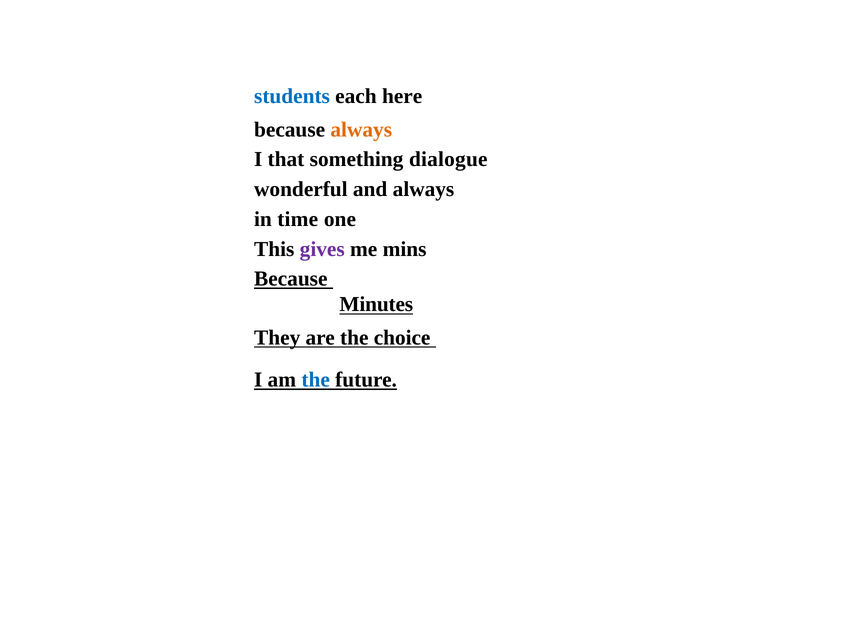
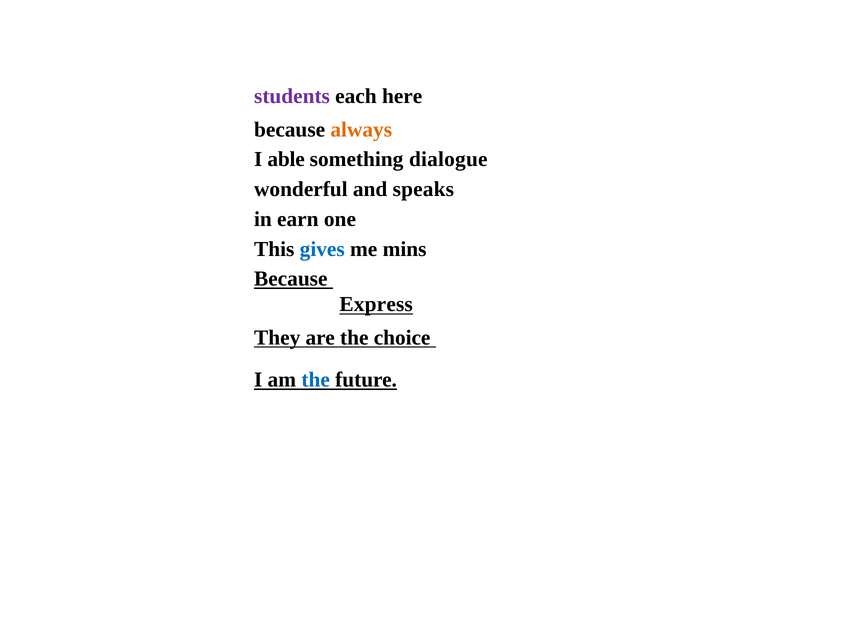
students colour: blue -> purple
that: that -> able
and always: always -> speaks
time: time -> earn
gives colour: purple -> blue
Minutes: Minutes -> Express
